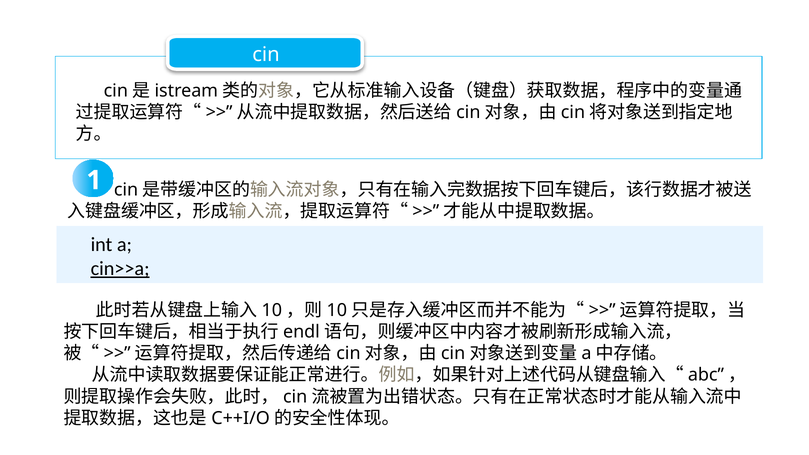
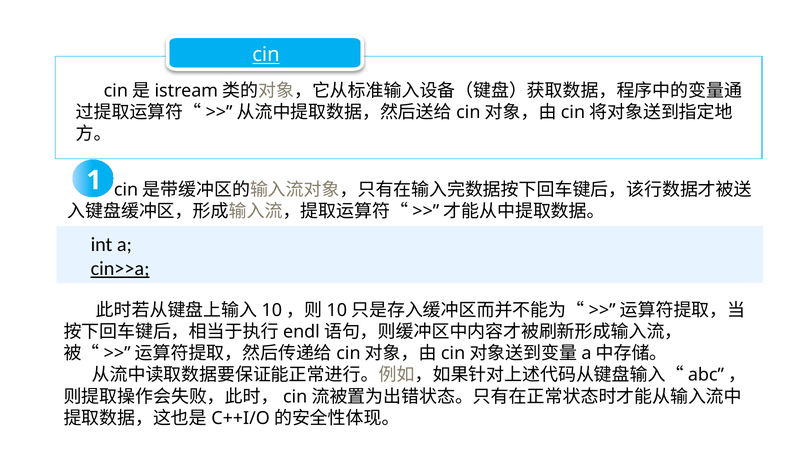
cin underline: none -> present
